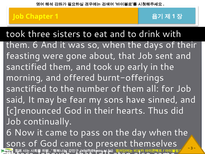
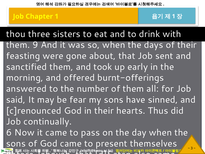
took at (16, 34): took -> thou
them 6: 6 -> 9
sanctified at (26, 89): sanctified -> answered
